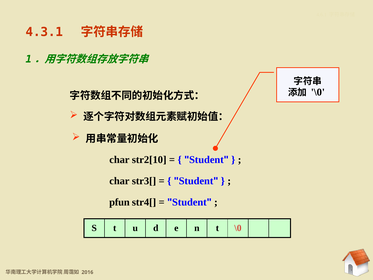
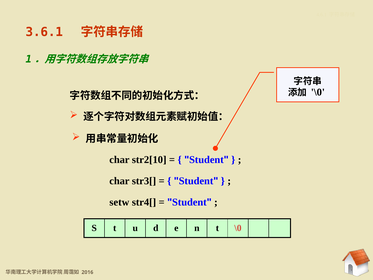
4.3.1: 4.3.1 -> 3.6.1
pfun: pfun -> setw
